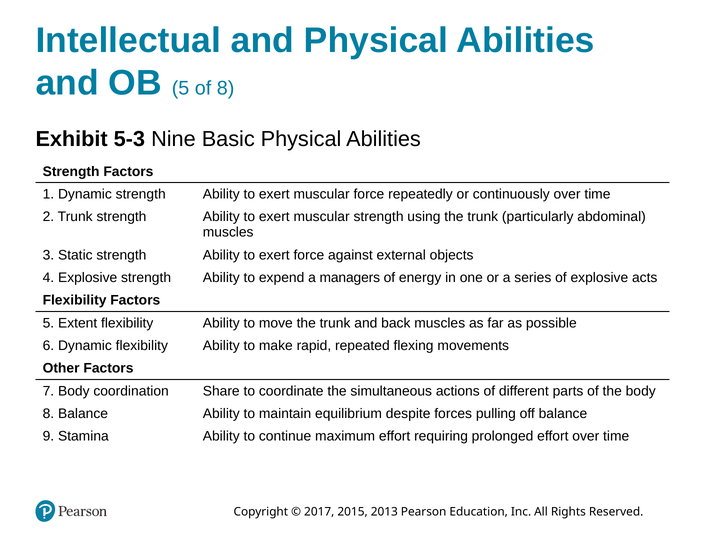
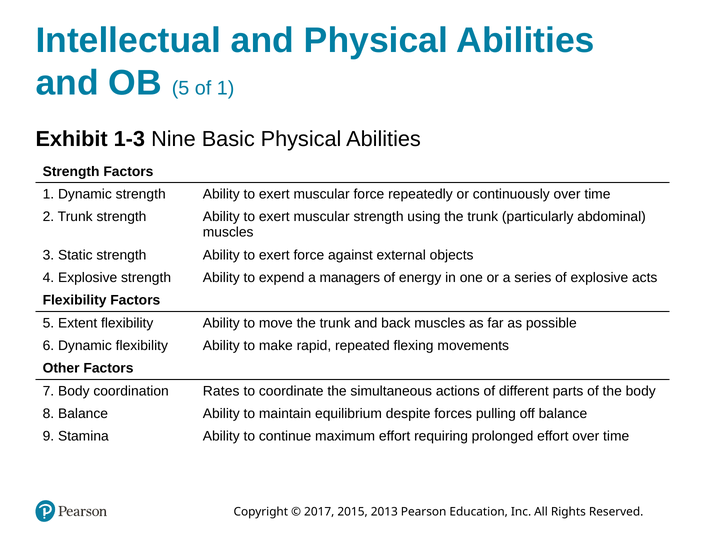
of 8: 8 -> 1
5-3: 5-3 -> 1-3
Share: Share -> Rates
